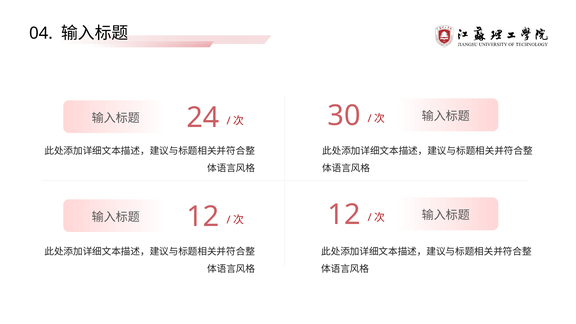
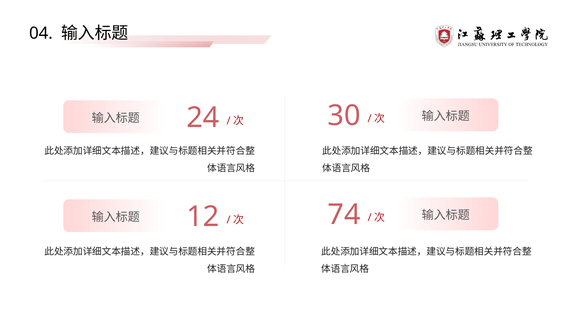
12 at (344, 215): 12 -> 74
